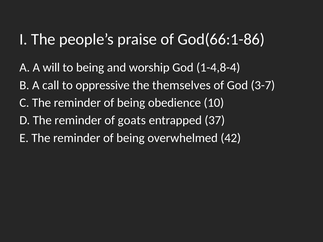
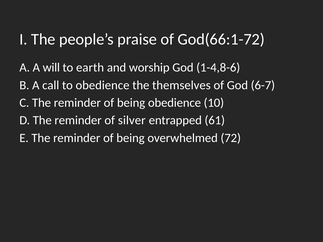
God(66:1-86: God(66:1-86 -> God(66:1-72
to being: being -> earth
1-4,8-4: 1-4,8-4 -> 1-4,8-6
to oppressive: oppressive -> obedience
3-7: 3-7 -> 6-7
goats: goats -> silver
37: 37 -> 61
42: 42 -> 72
